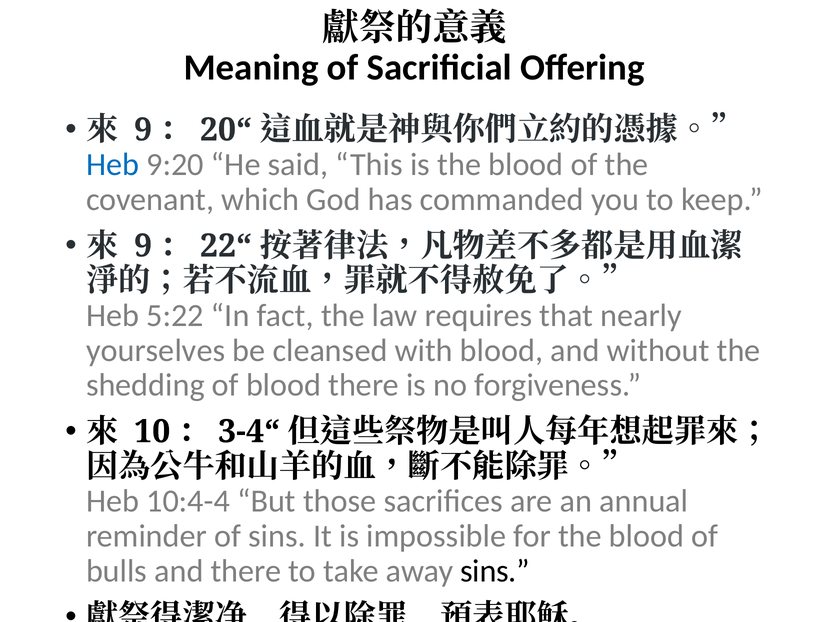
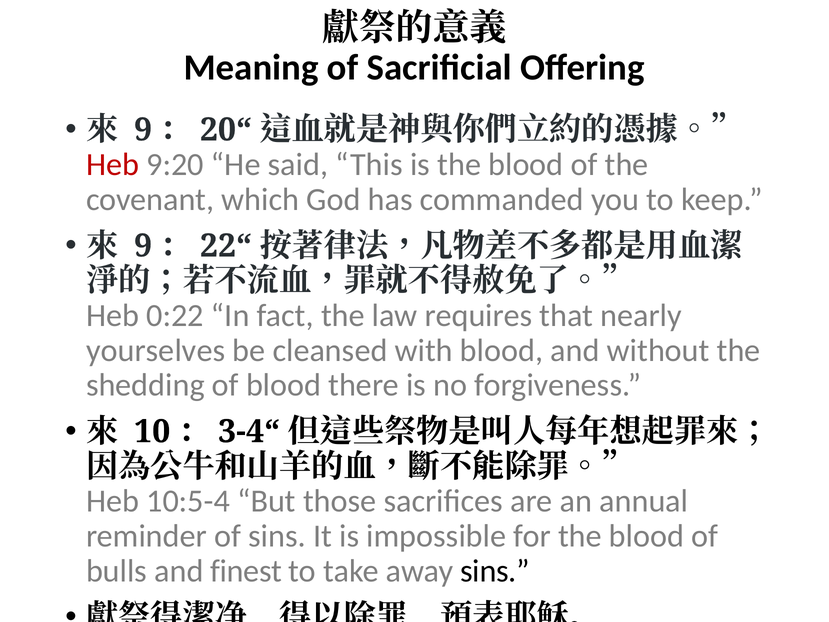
Heb at (113, 165) colour: blue -> red
5:22: 5:22 -> 0:22
10:4-4: 10:4-4 -> 10:5-4
and there: there -> finest
